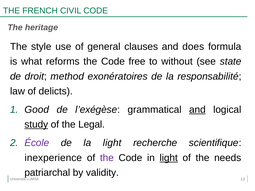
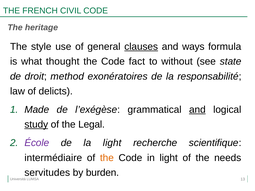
clauses underline: none -> present
does: does -> ways
reforms: reforms -> thought
free: free -> fact
Good: Good -> Made
inexperience: inexperience -> intermédiaire
the at (107, 158) colour: purple -> orange
light at (169, 158) underline: present -> none
patriarchal: patriarchal -> servitudes
validity: validity -> burden
